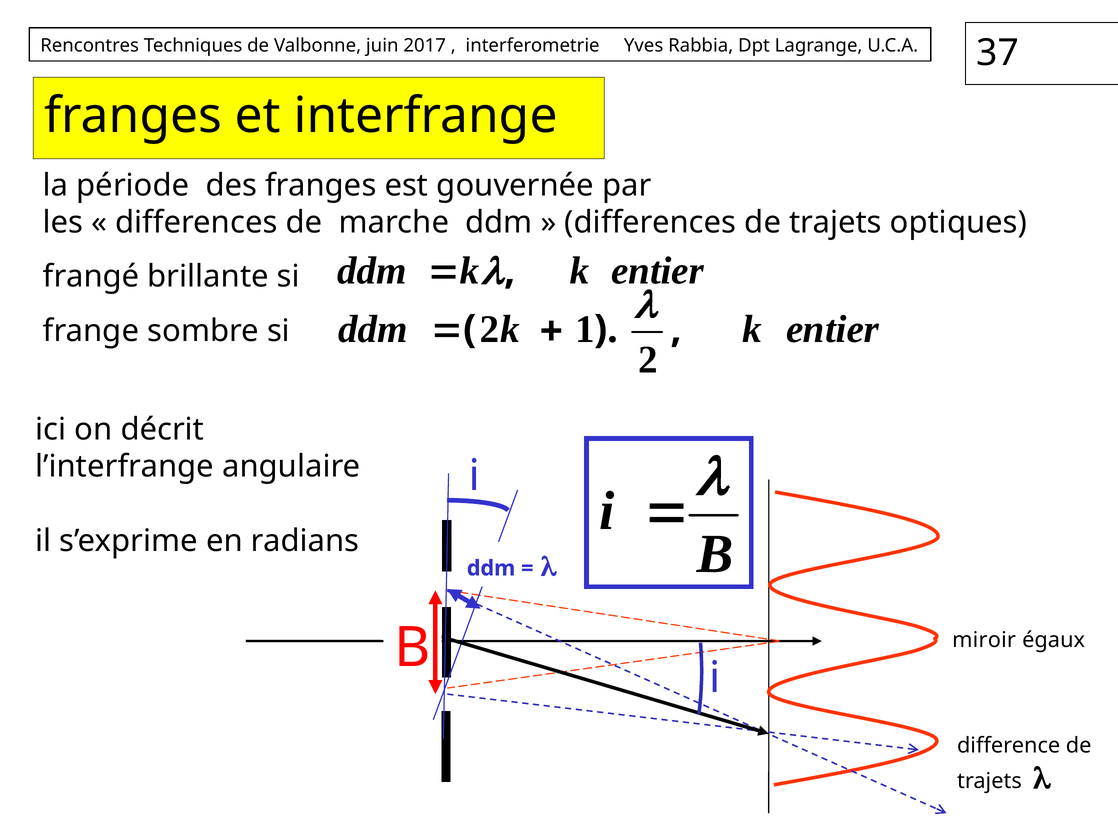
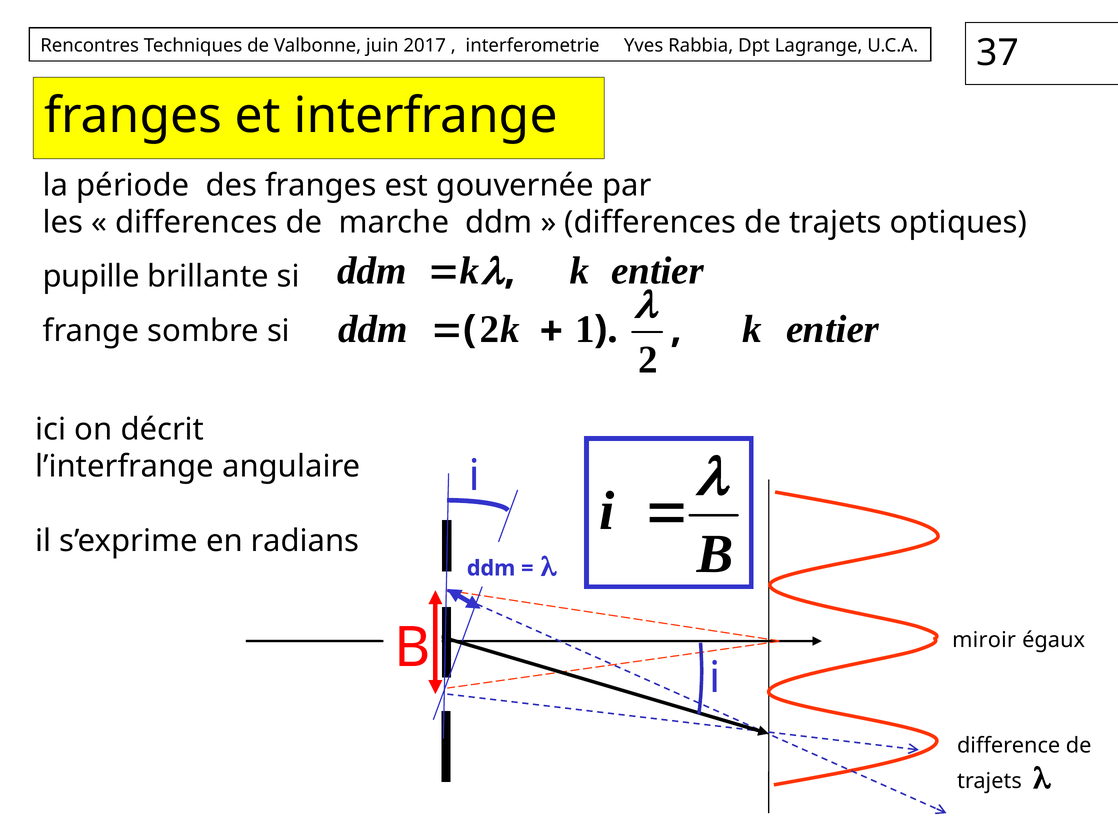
frangé: frangé -> pupille
